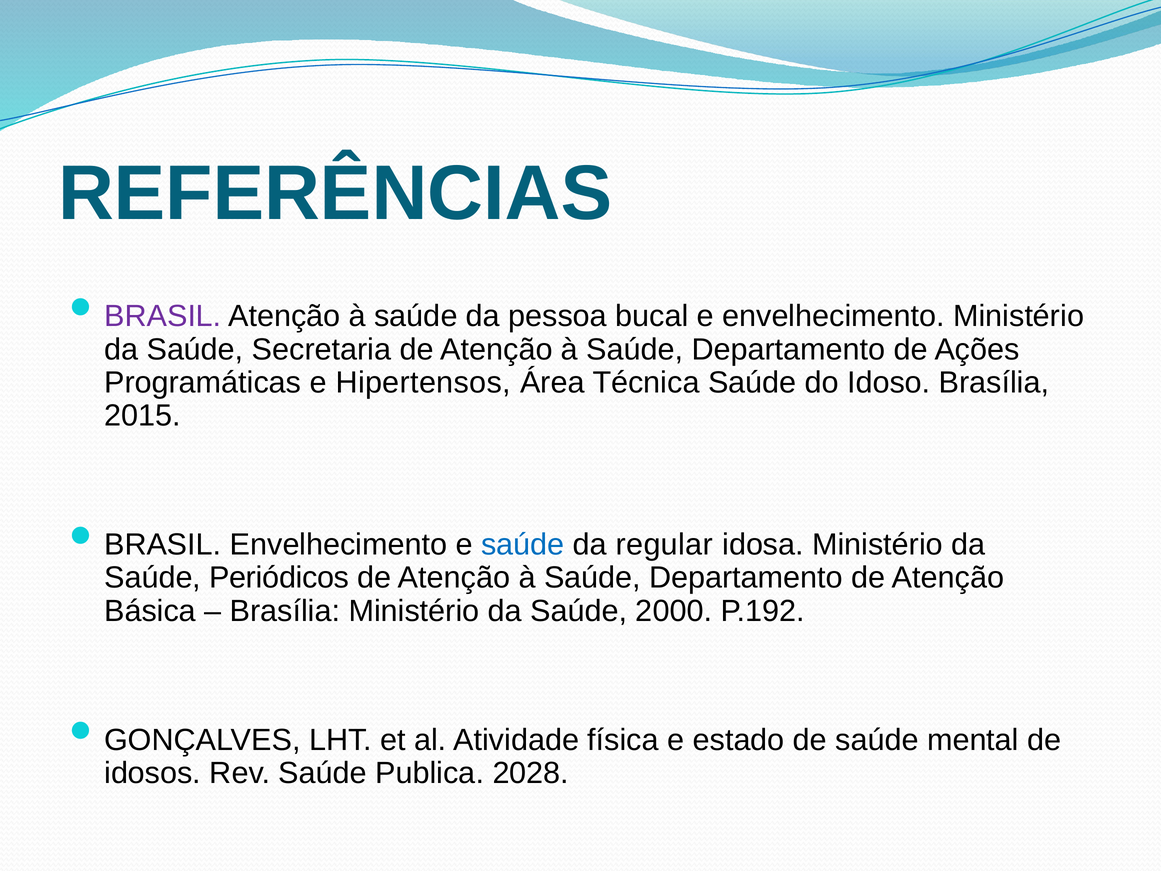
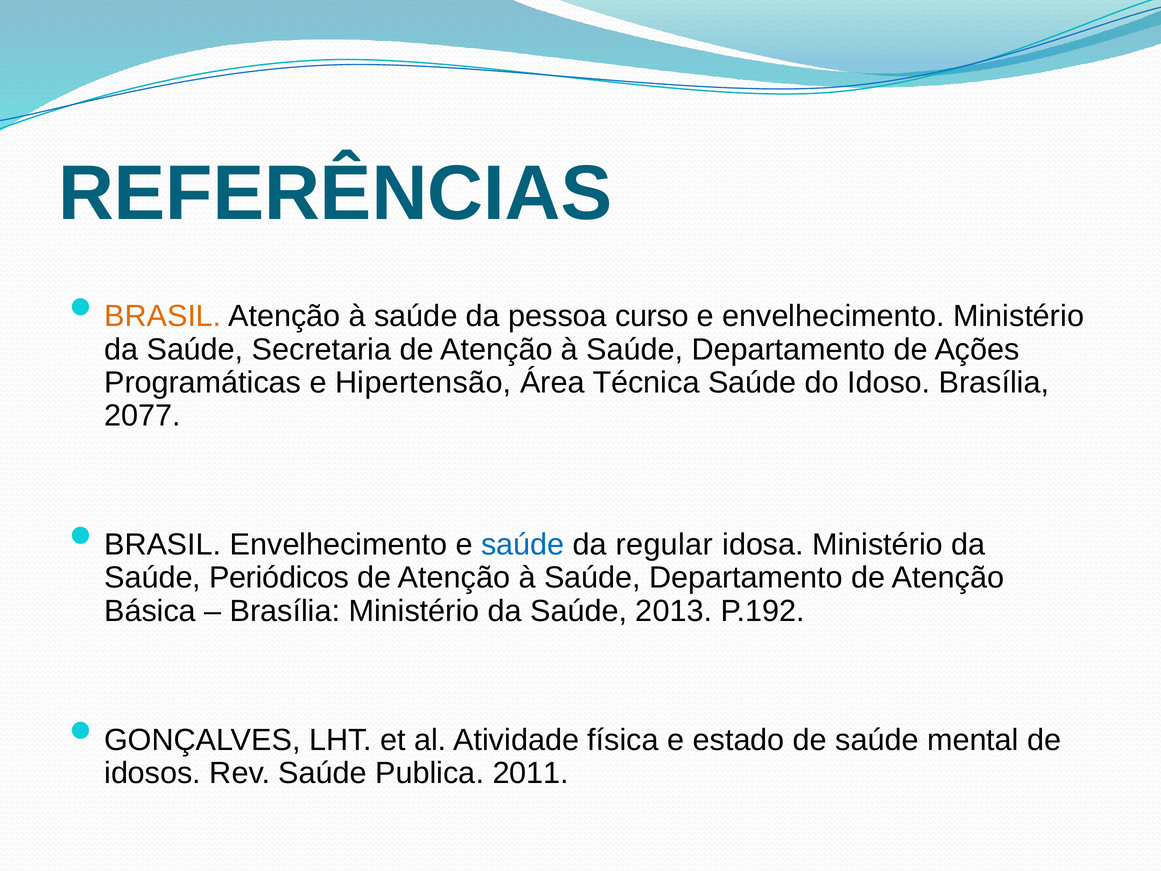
BRASIL at (163, 316) colour: purple -> orange
bucal: bucal -> curso
Hipertensos: Hipertensos -> Hipertensão
2015: 2015 -> 2077
2000: 2000 -> 2013
2028: 2028 -> 2011
